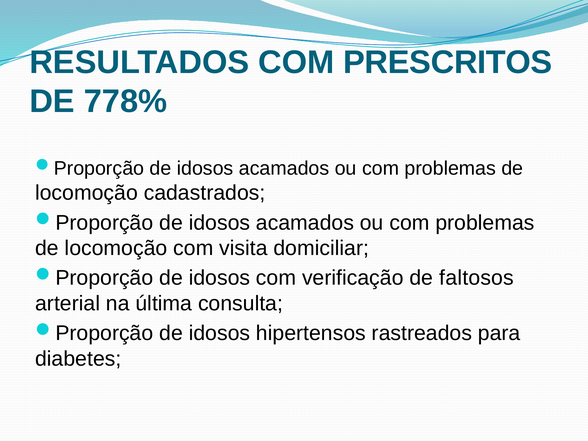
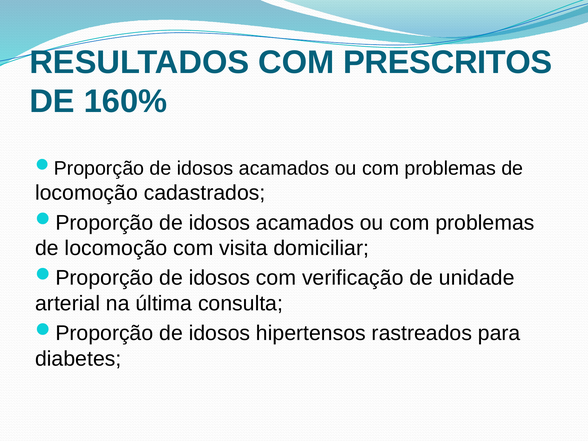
778%: 778% -> 160%
faltosos: faltosos -> unidade
